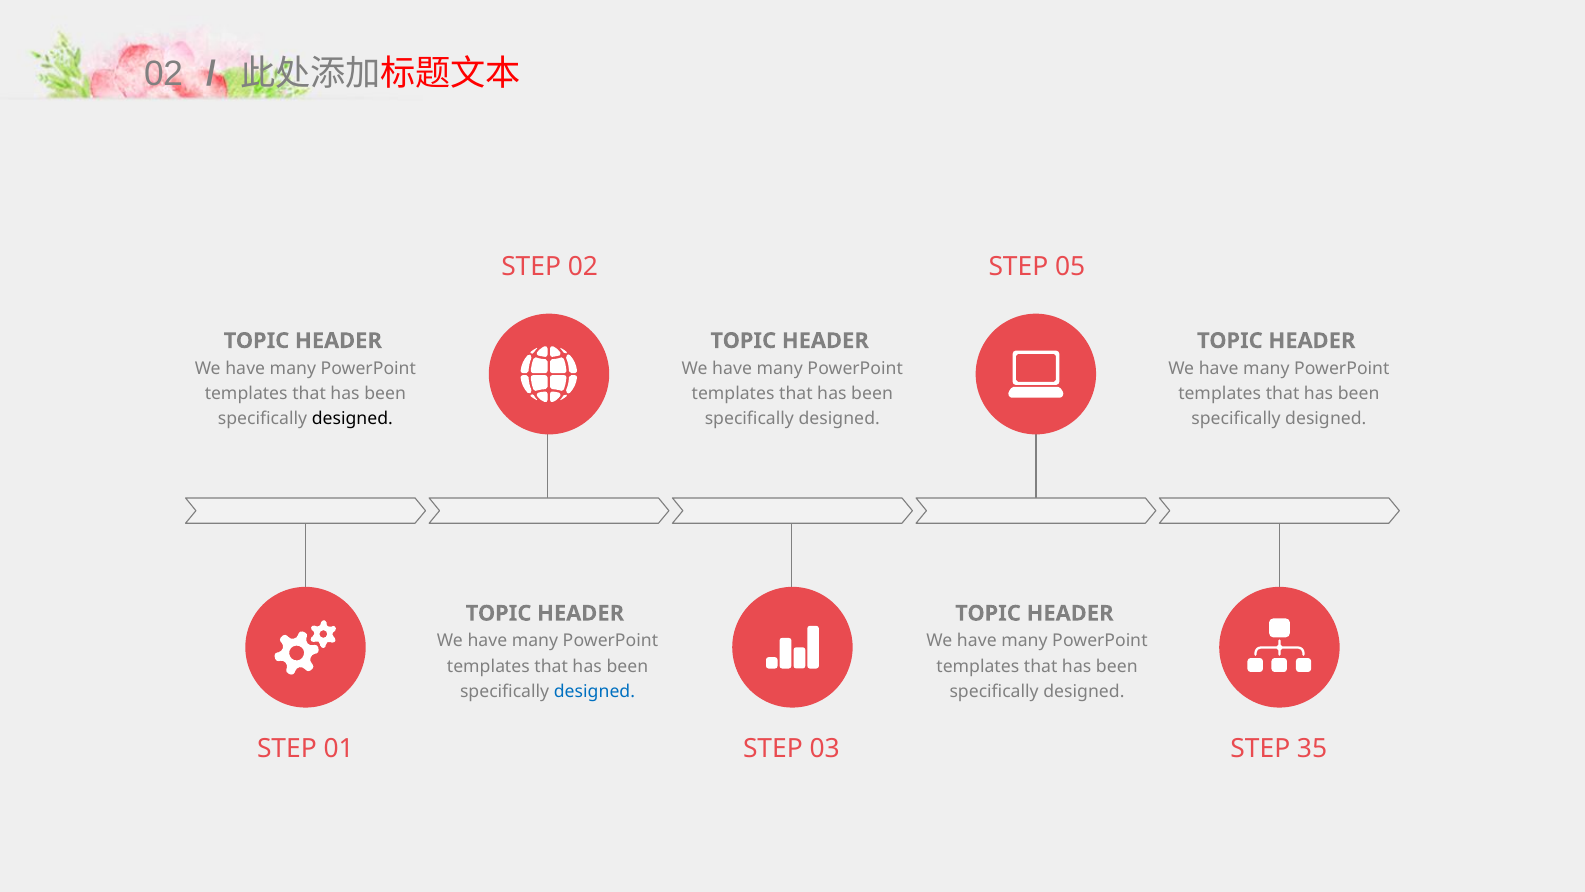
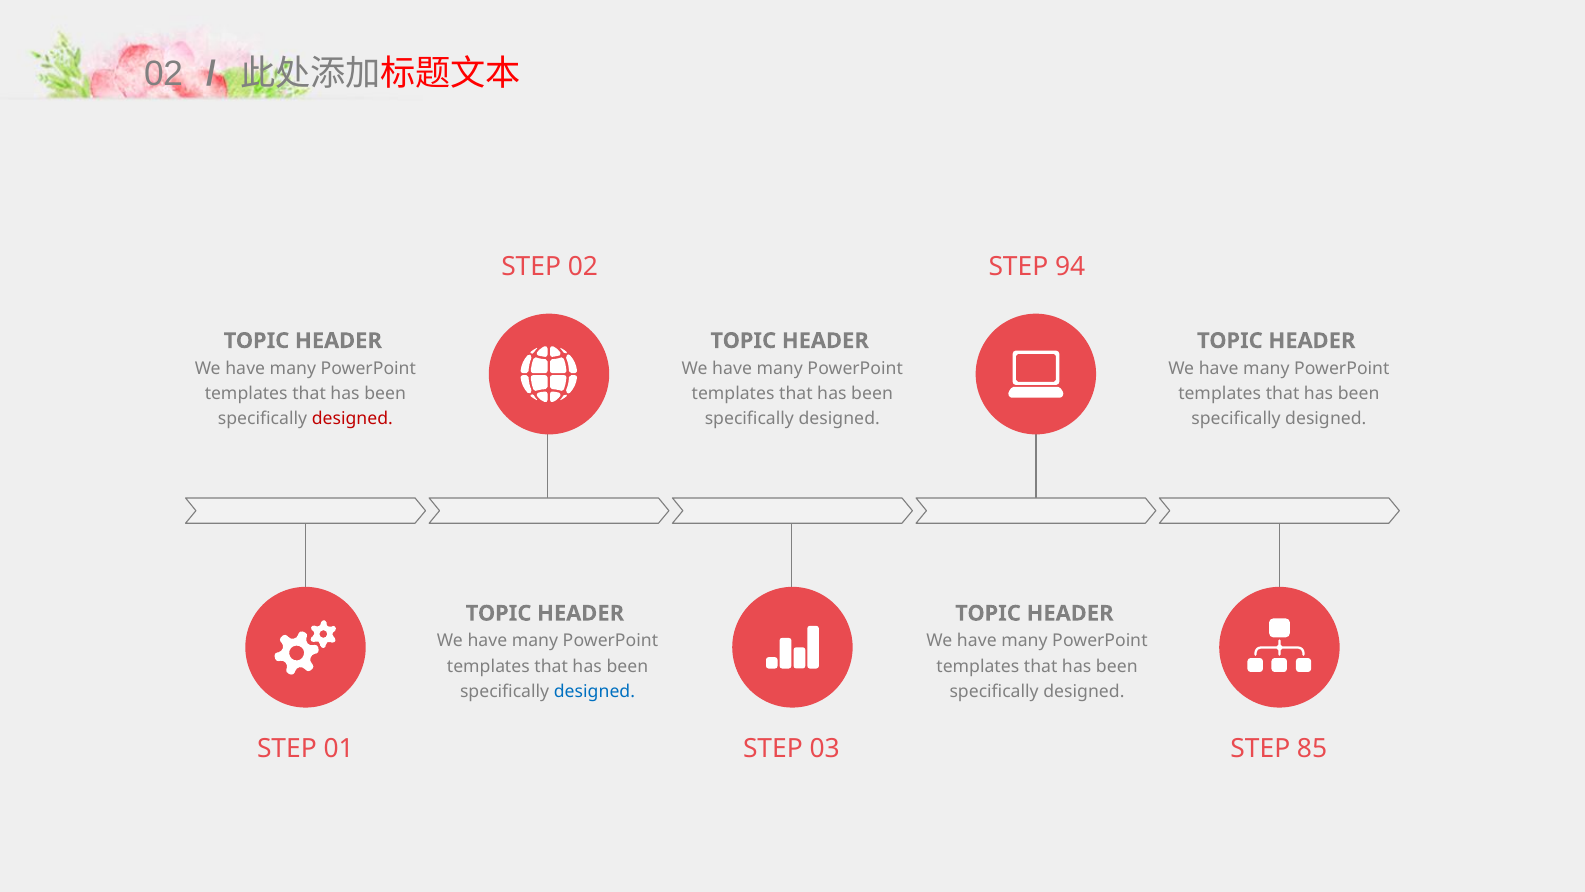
05: 05 -> 94
designed at (352, 419) colour: black -> red
35: 35 -> 85
